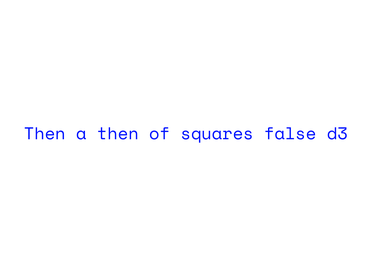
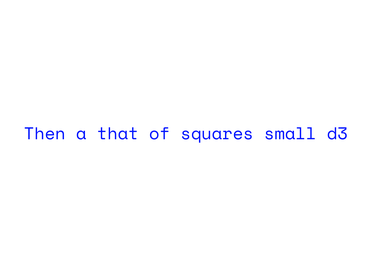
a then: then -> that
false: false -> small
